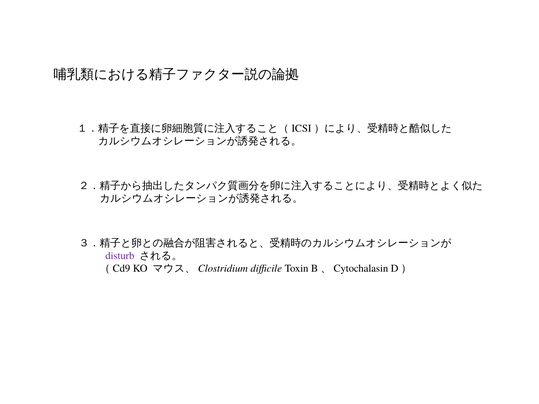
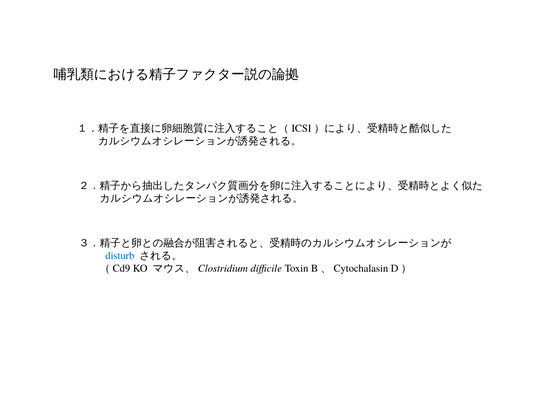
disturb colour: purple -> blue
